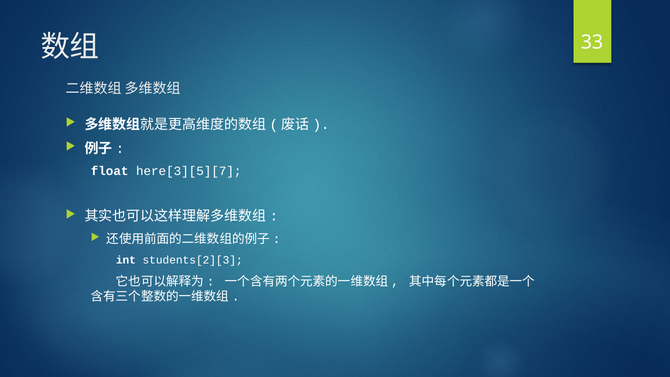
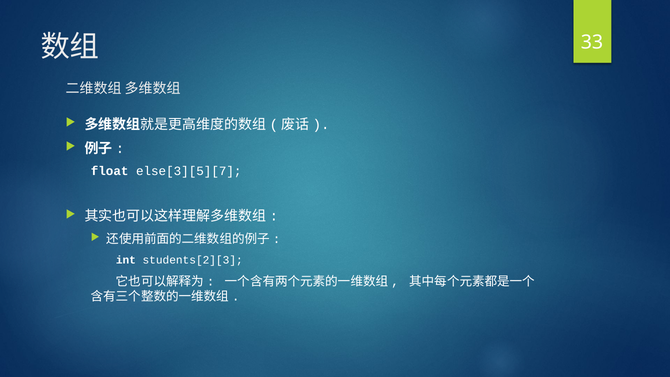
here[3][5][7: here[3][5][7 -> else[3][5][7
